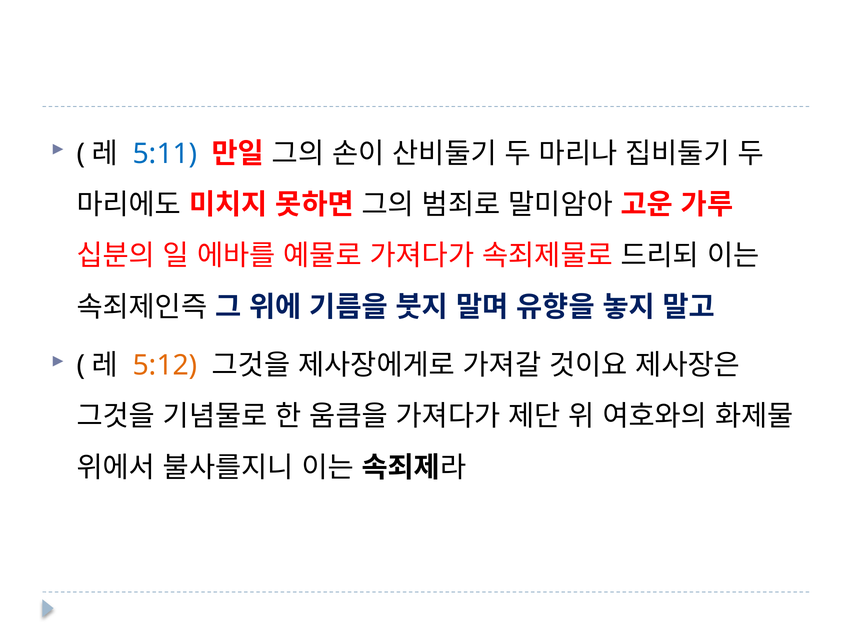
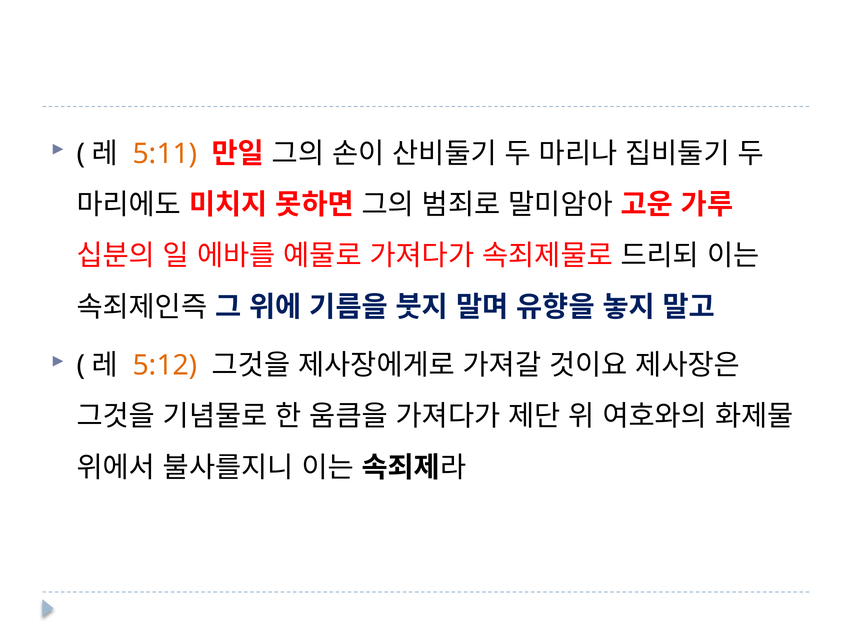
5:11 colour: blue -> orange
